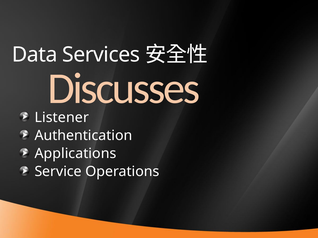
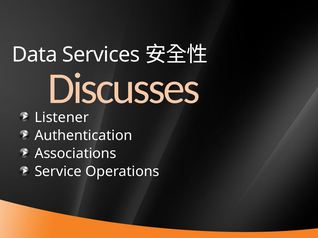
Applications: Applications -> Associations
